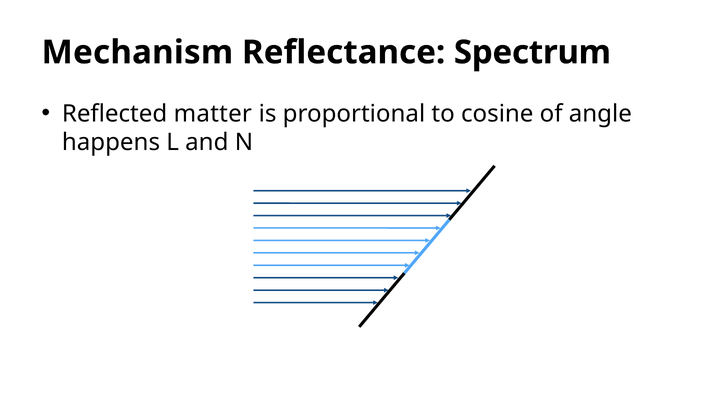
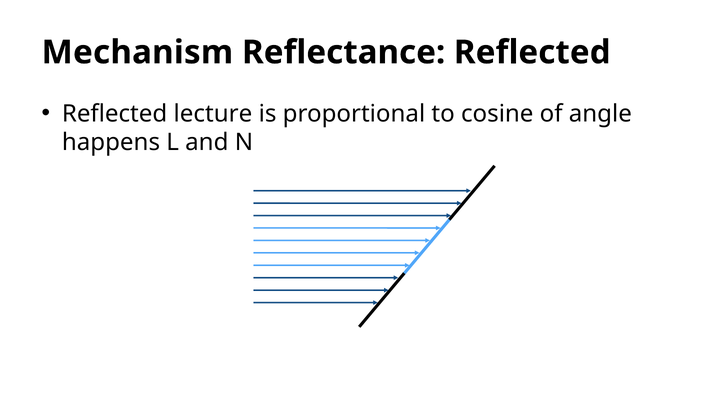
Reflectance Spectrum: Spectrum -> Reflected
matter: matter -> lecture
